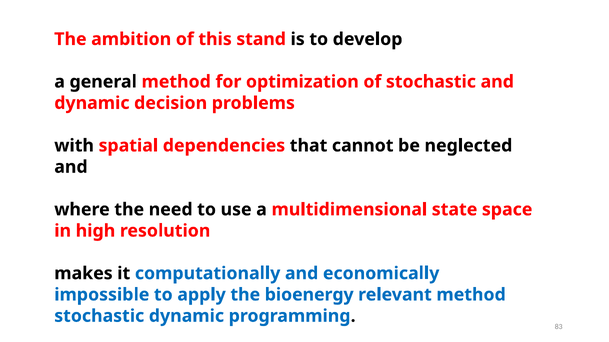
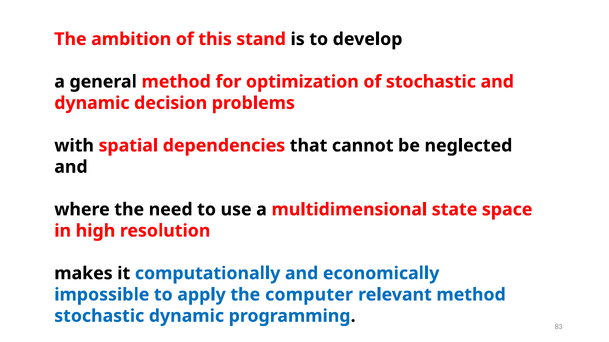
bioenergy: bioenergy -> computer
